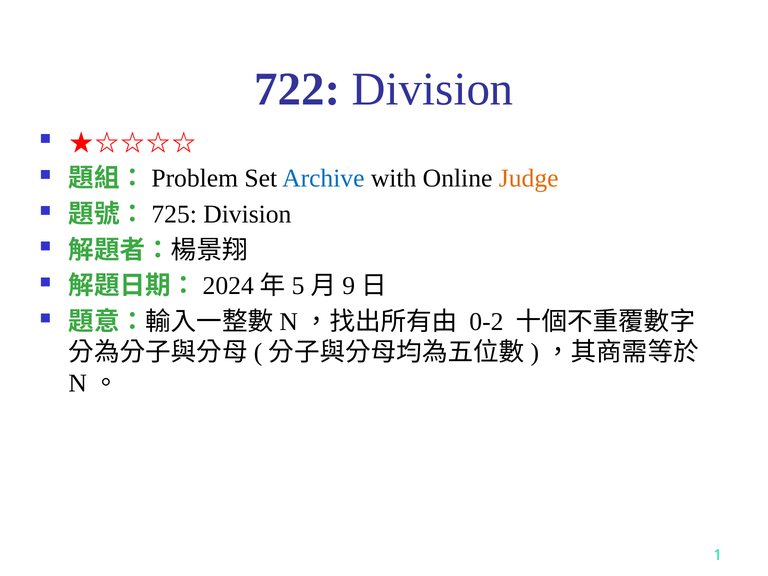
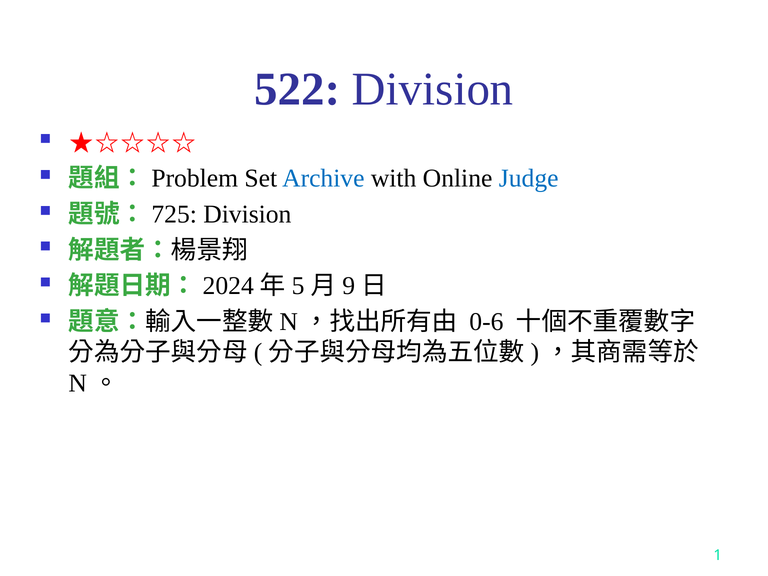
722: 722 -> 522
Judge colour: orange -> blue
0-2: 0-2 -> 0-6
